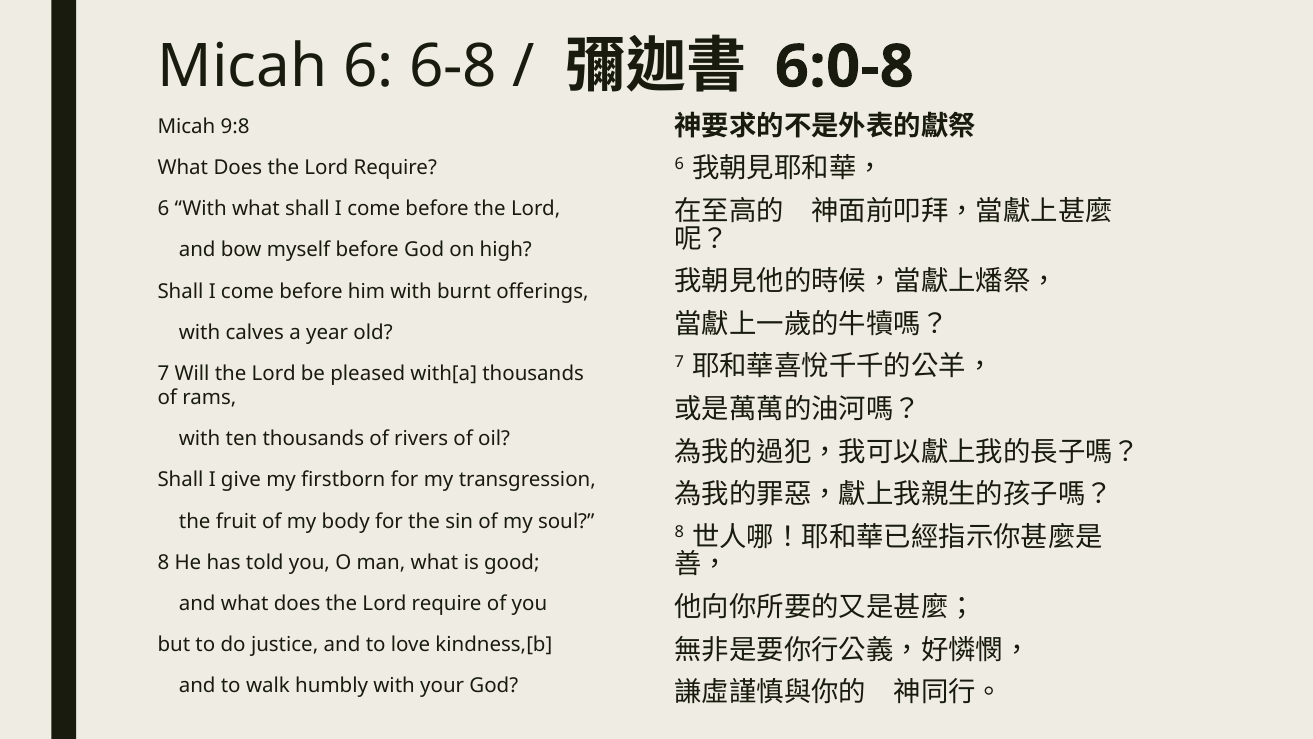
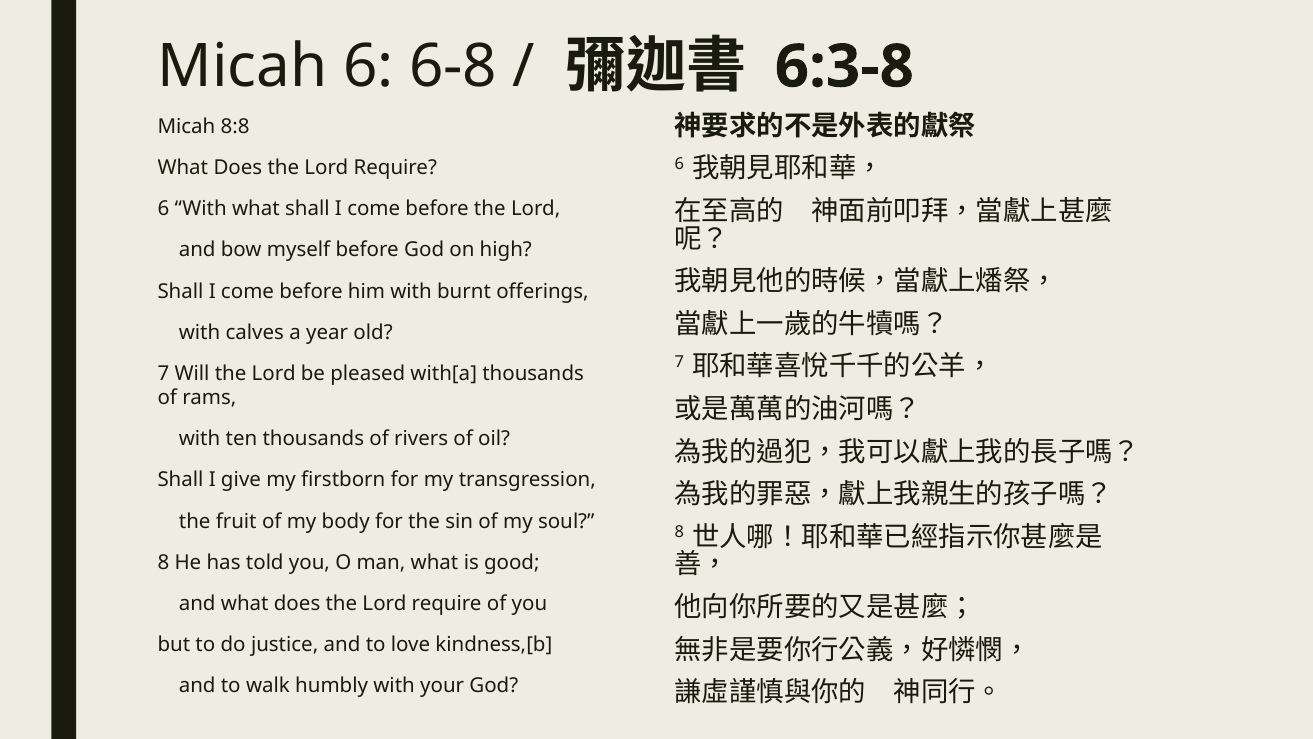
6:0-8: 6:0-8 -> 6:3-8
9:8: 9:8 -> 8:8
